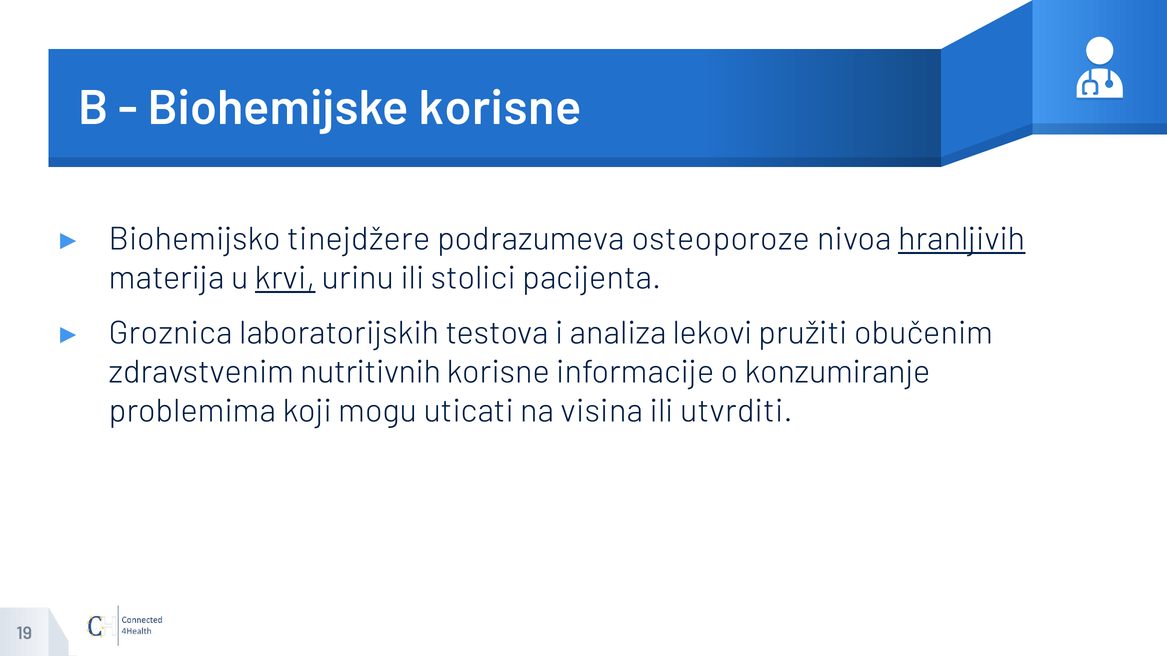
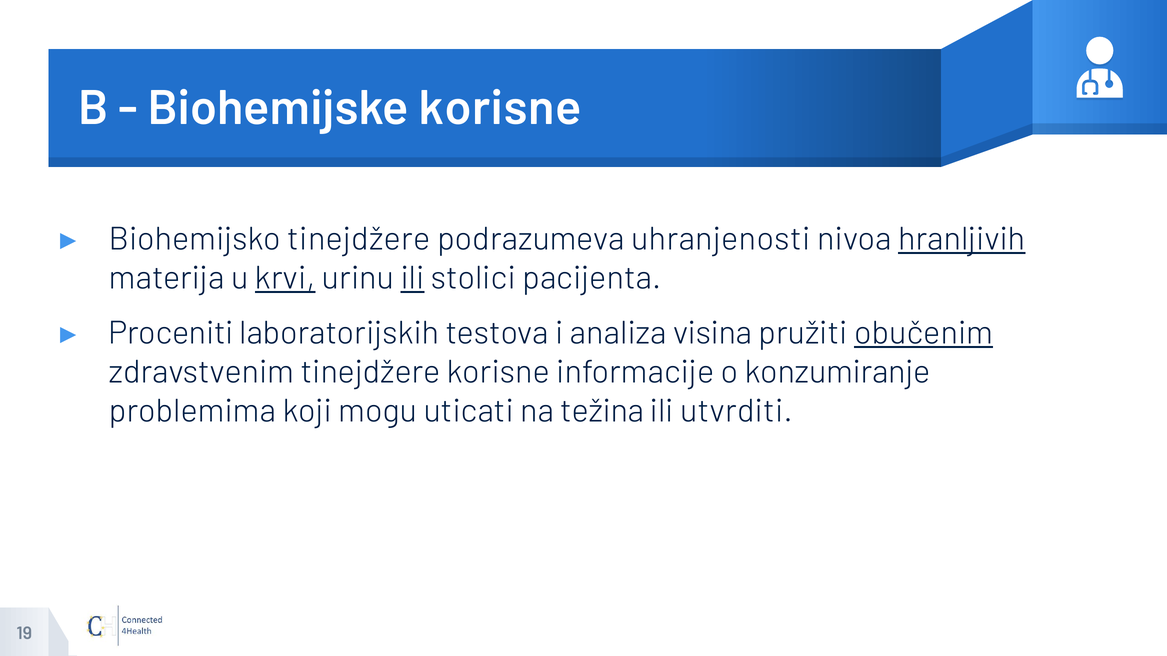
osteoporoze: osteoporoze -> uhranjenosti
ili at (413, 278) underline: none -> present
Groznica: Groznica -> Proceniti
lekovi: lekovi -> visina
obučenim underline: none -> present
zdravstvenim nutritivnih: nutritivnih -> tinejdžere
visina: visina -> težina
